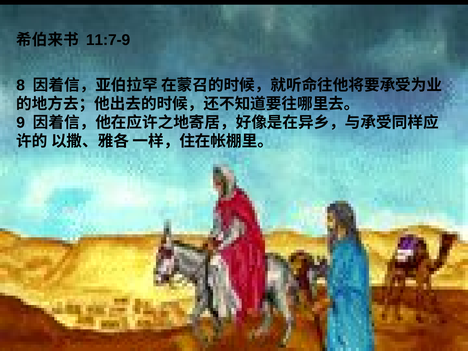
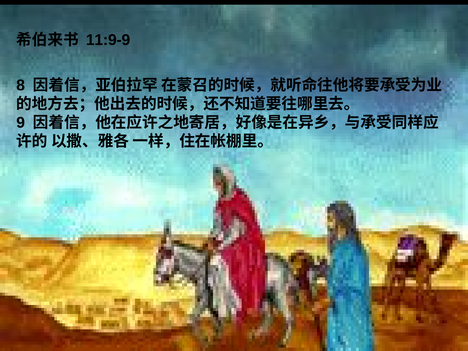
11:7-9: 11:7-9 -> 11:9-9
